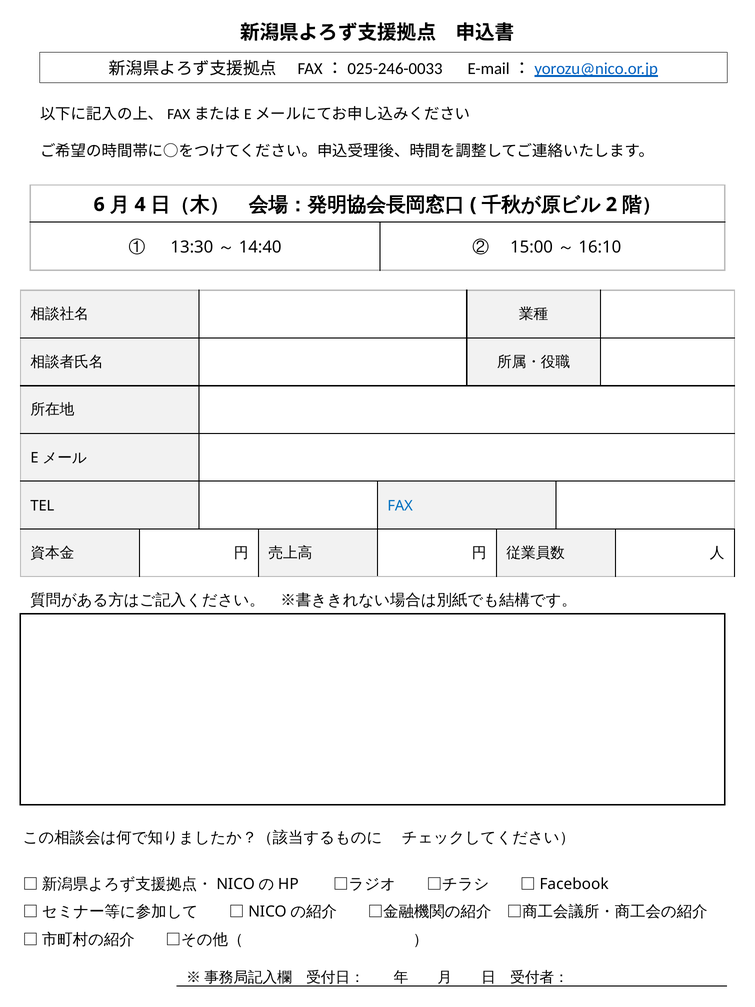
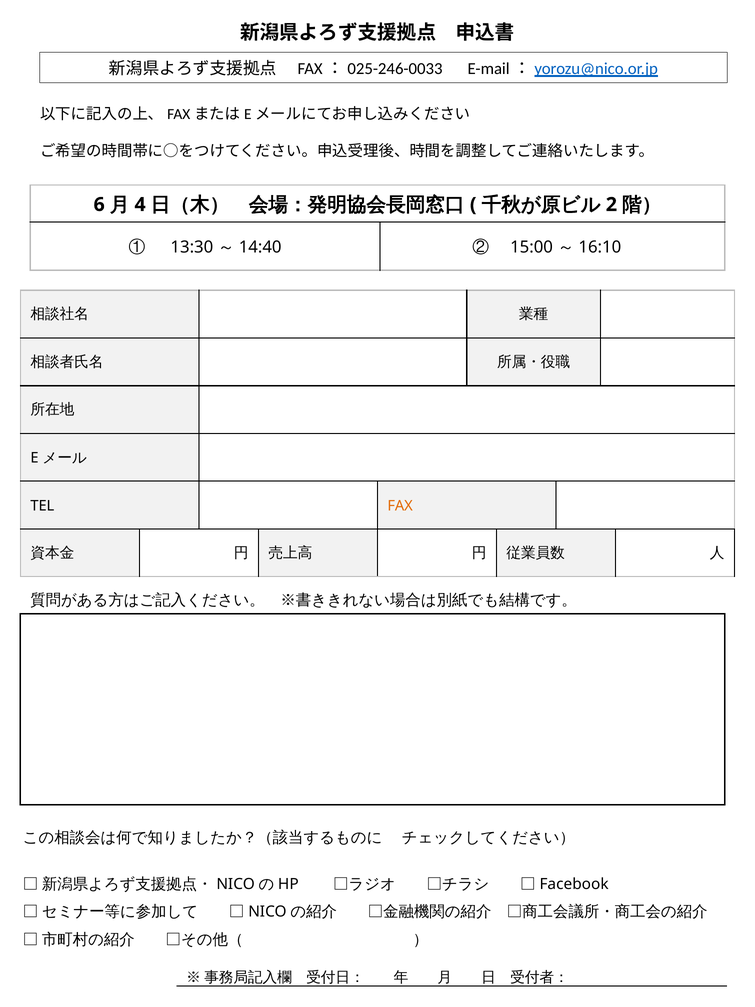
FAX colour: blue -> orange
